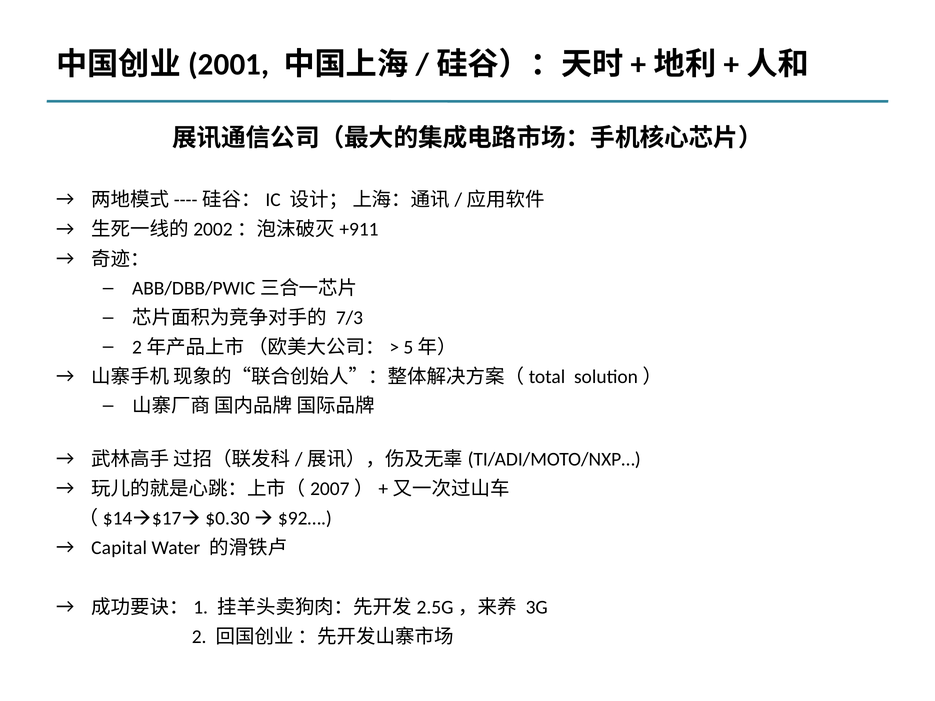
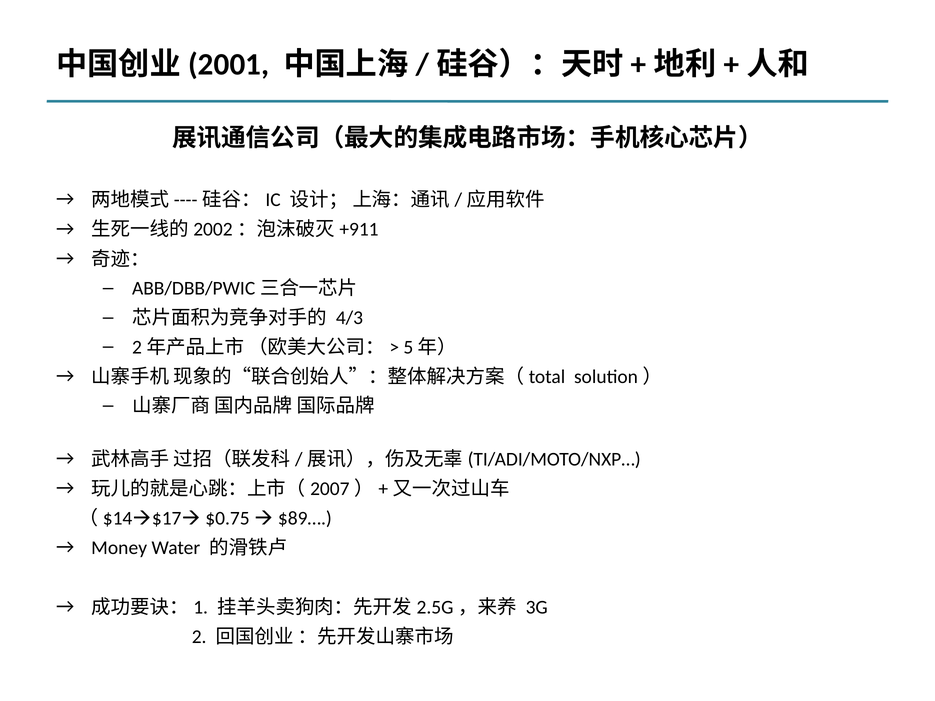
7/3: 7/3 -> 4/3
$0.30: $0.30 -> $0.75
$92…: $92… -> $89…
Capital: Capital -> Money
